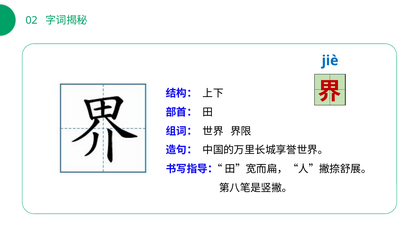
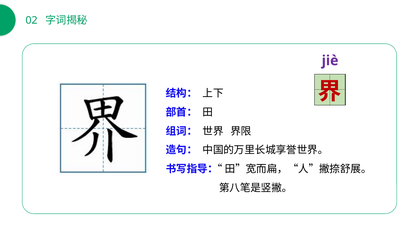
jiè colour: blue -> purple
